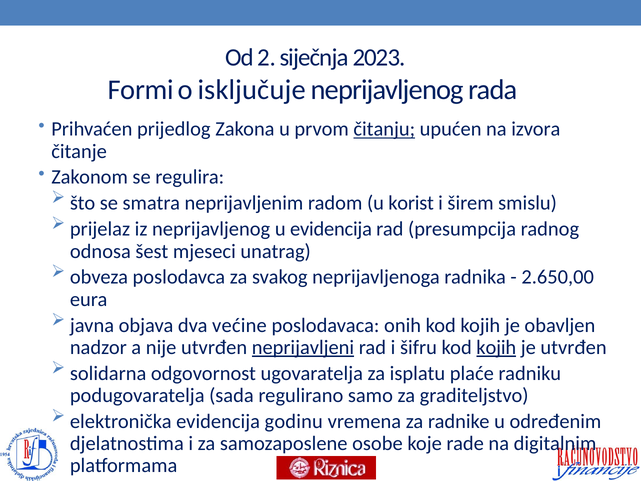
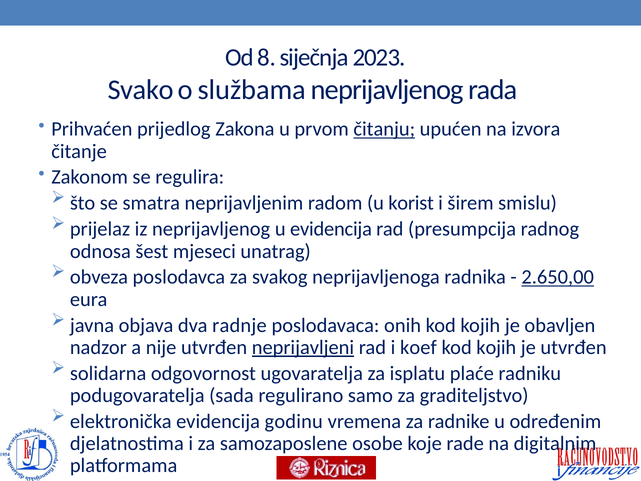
2: 2 -> 8
Formi: Formi -> Svako
isključuje: isključuje -> službama
2.650,00 underline: none -> present
većine: većine -> radnje
šifru: šifru -> koef
kojih at (496, 347) underline: present -> none
